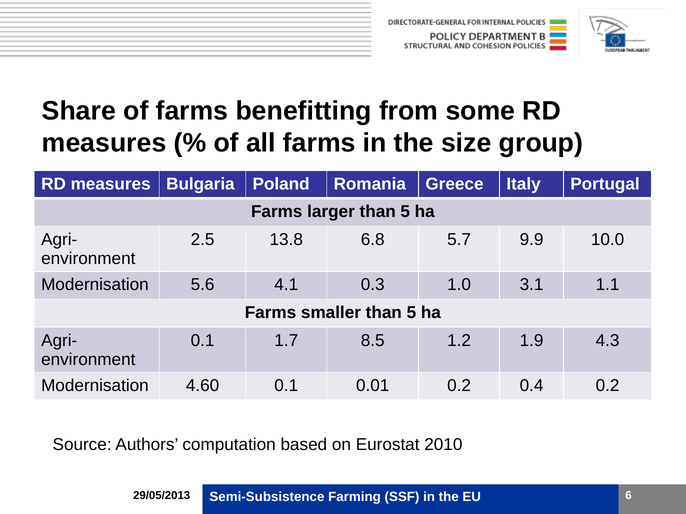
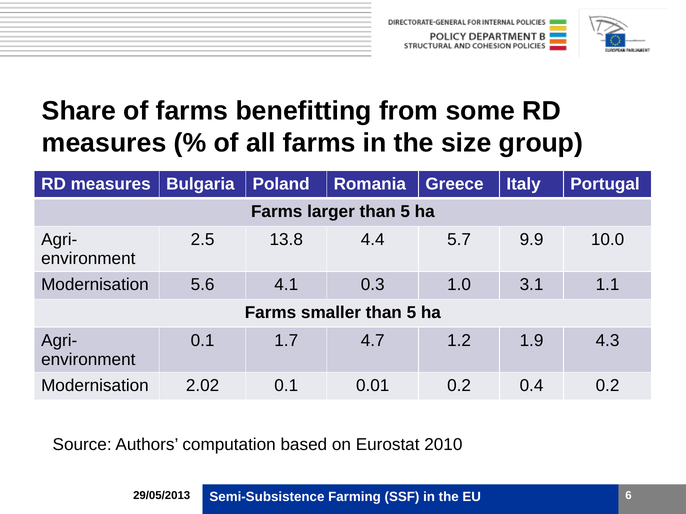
6.8: 6.8 -> 4.4
8.5: 8.5 -> 4.7
4.60: 4.60 -> 2.02
